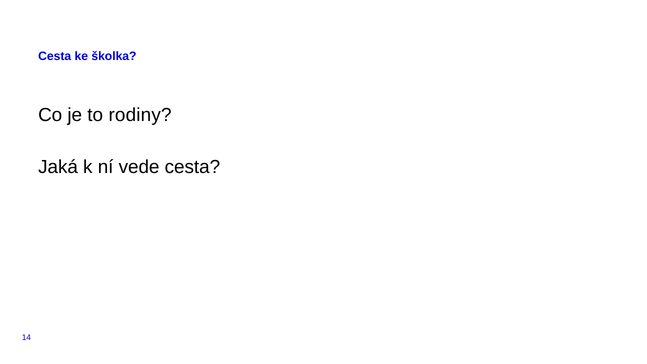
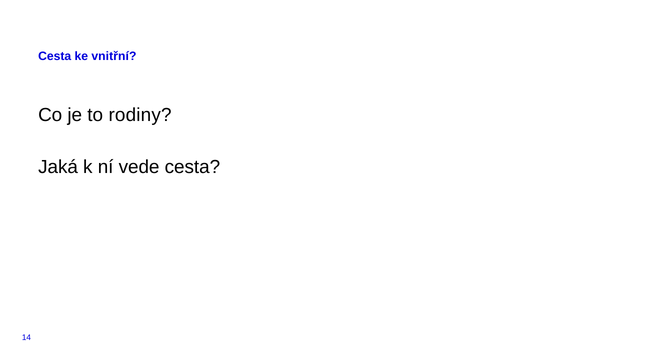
školka: školka -> vnitřní
